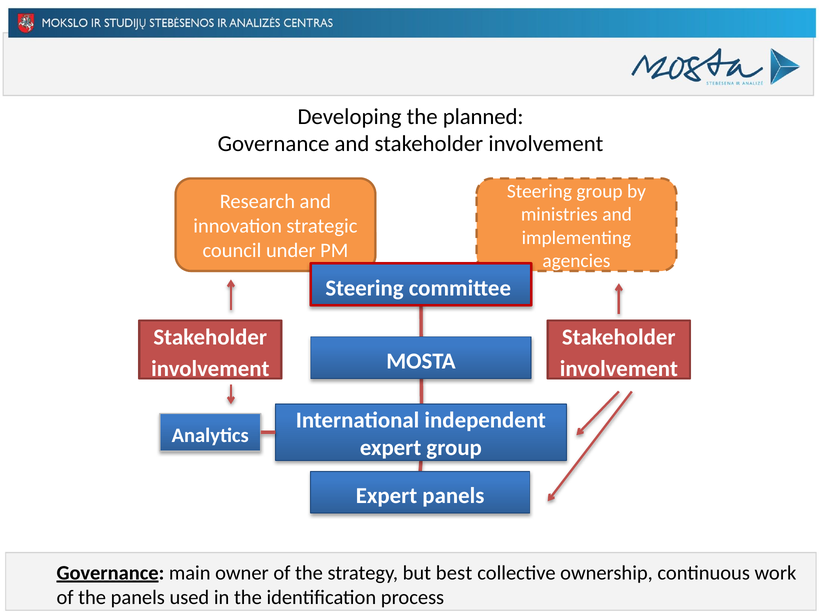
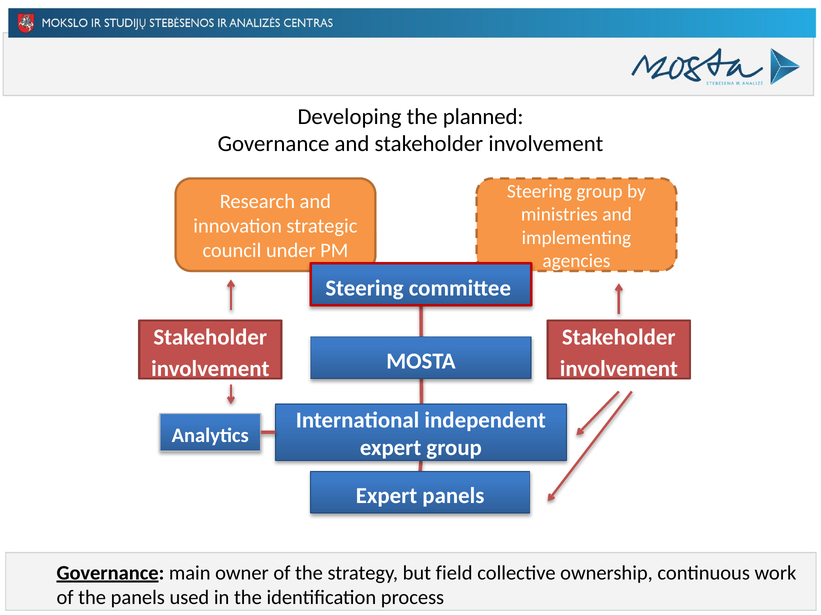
best: best -> field
